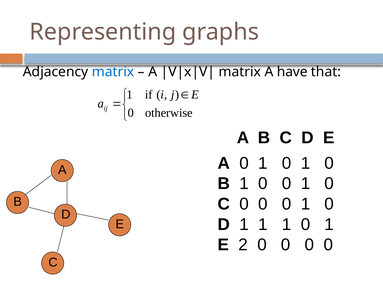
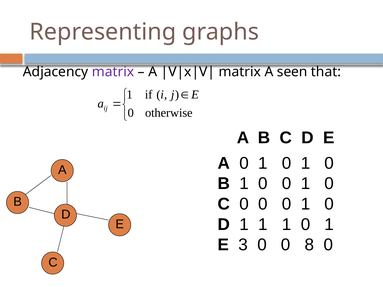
matrix at (113, 72) colour: blue -> purple
have: have -> seen
2: 2 -> 3
0 at (309, 245): 0 -> 8
